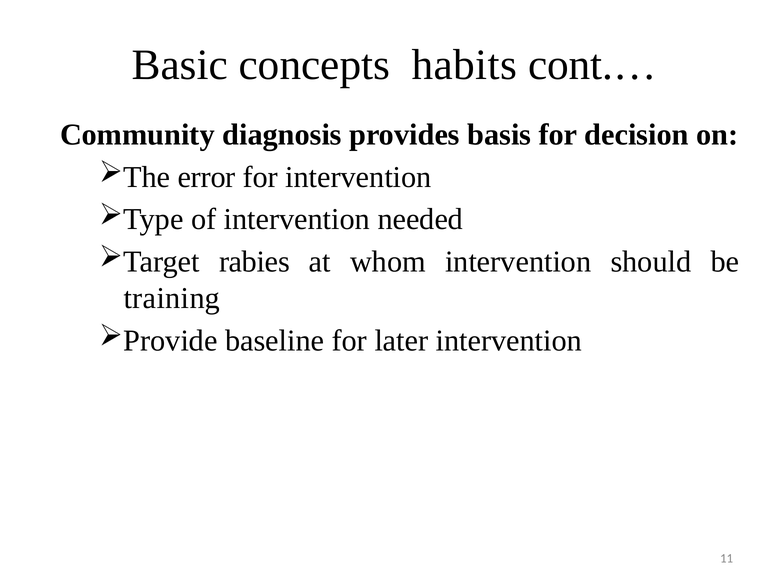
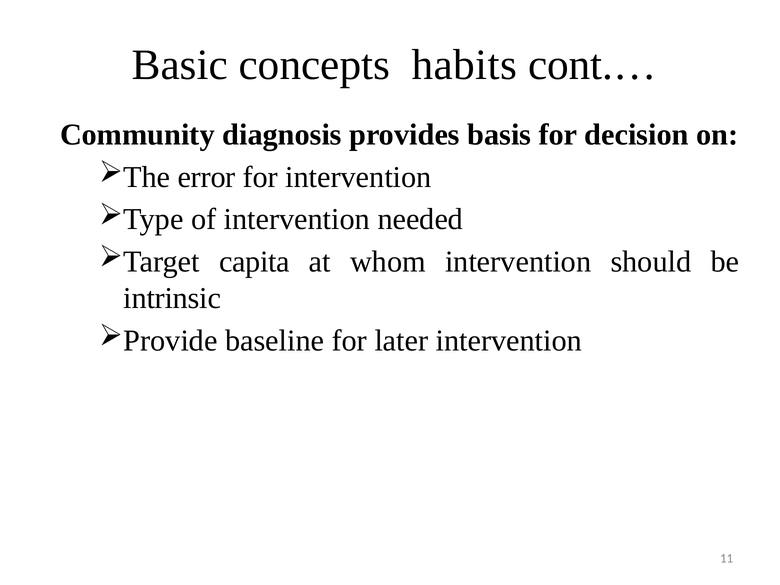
rabies: rabies -> capita
training: training -> intrinsic
